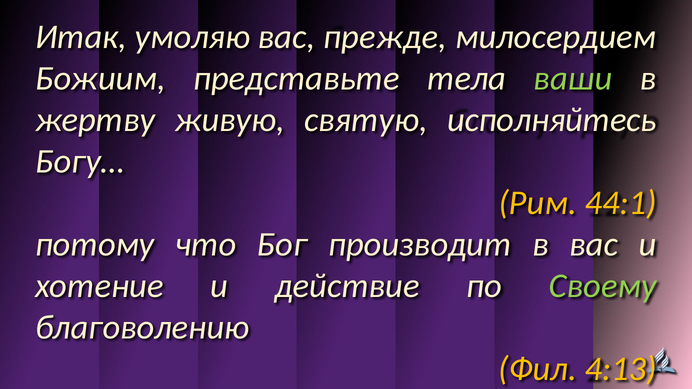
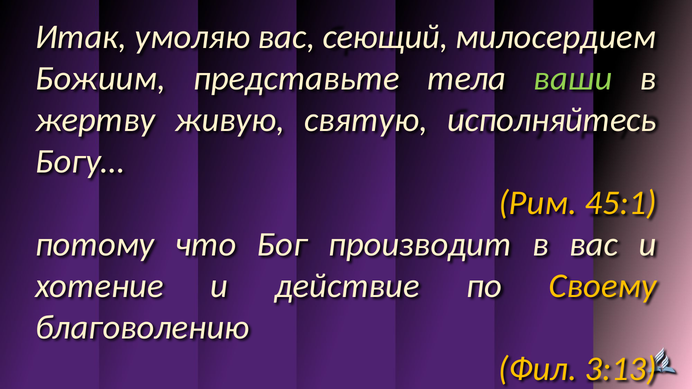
прежде: прежде -> сеющий
44:1: 44:1 -> 45:1
Своему colour: light green -> yellow
4:13: 4:13 -> 3:13
